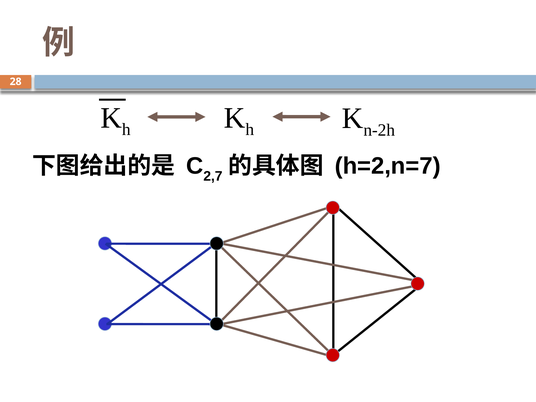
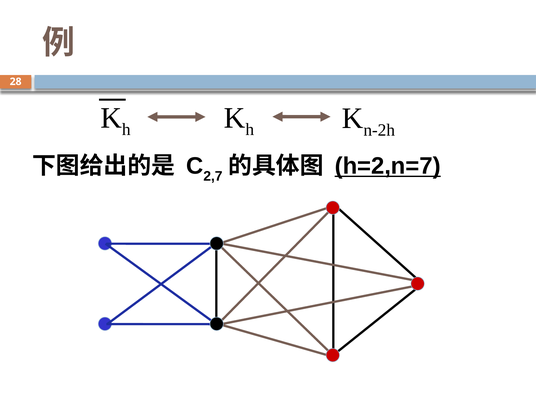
h=2,n=7 underline: none -> present
